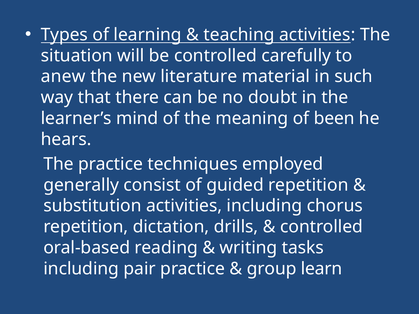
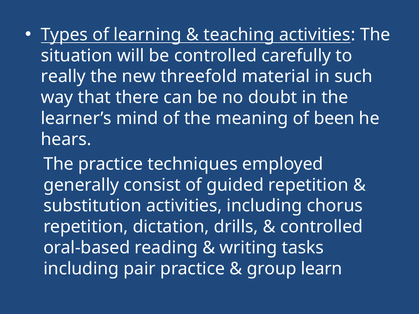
anew: anew -> really
literature: literature -> threefold
